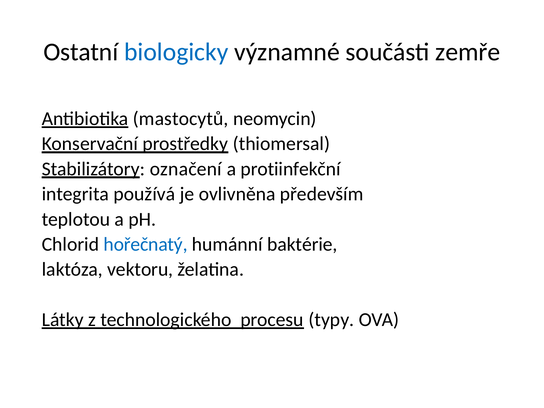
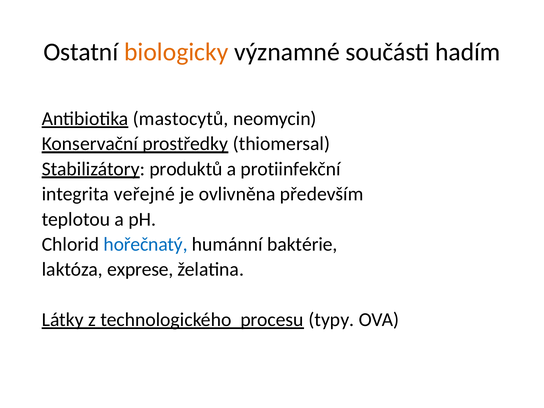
biologicky colour: blue -> orange
zemře: zemře -> hadím
označení: označení -> produktů
používá: používá -> veřejné
vektoru: vektoru -> exprese
